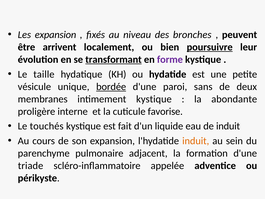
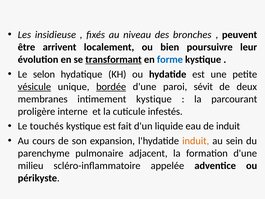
Les expansion: expansion -> insidieuse
poursuivre underline: present -> none
forme colour: purple -> blue
taille: taille -> selon
vésicule underline: none -> present
sans: sans -> sévit
abondante: abondante -> parcourant
favorise: favorise -> infestés
triade: triade -> milieu
